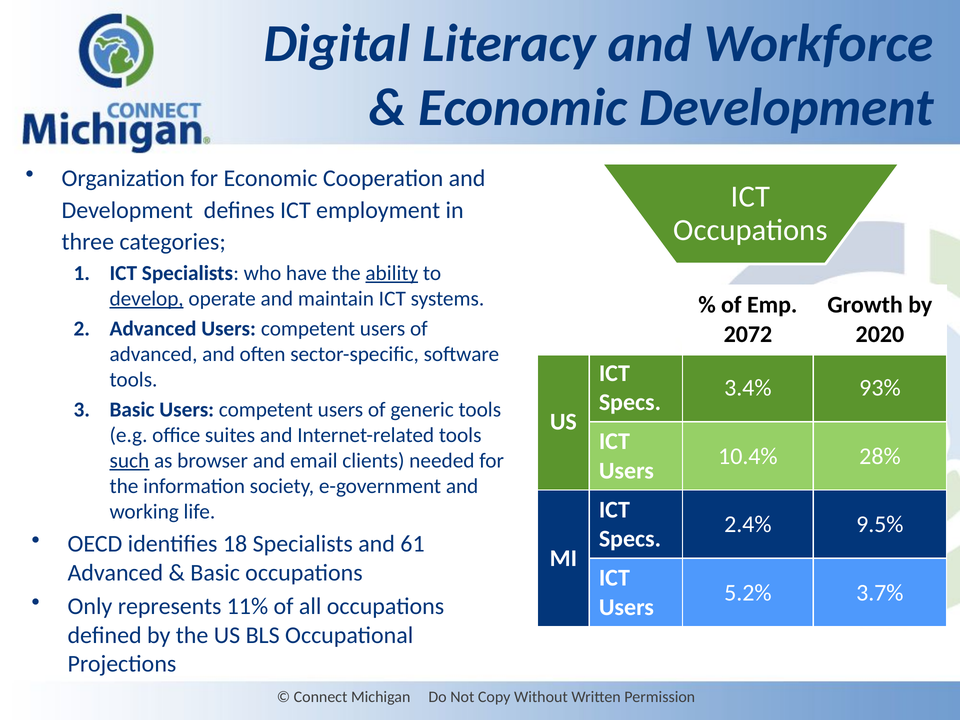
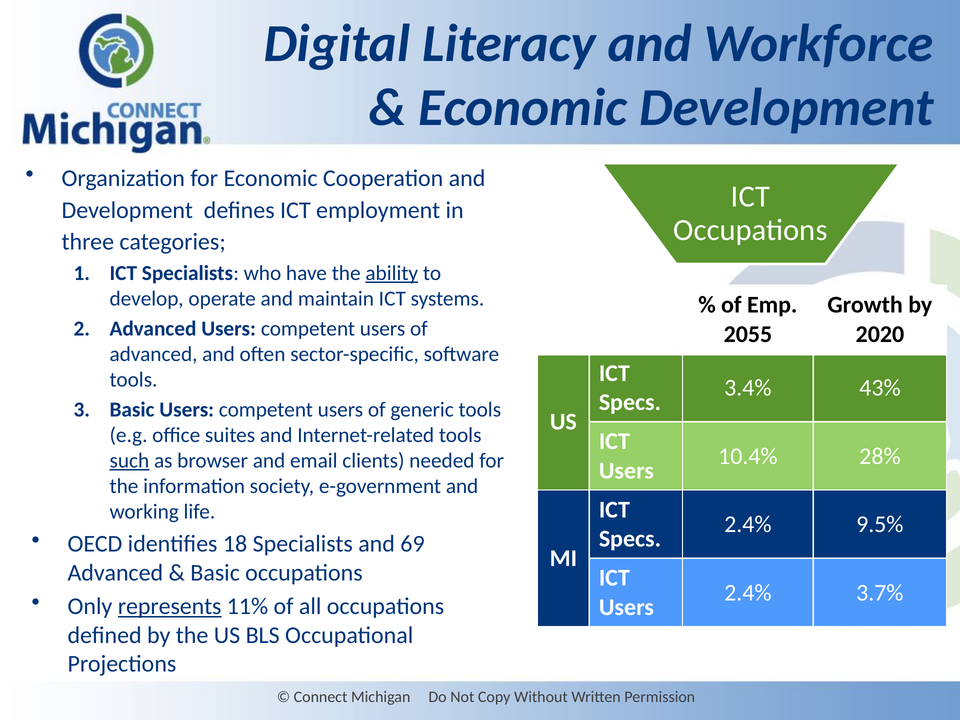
develop underline: present -> none
2072: 2072 -> 2055
93%: 93% -> 43%
61: 61 -> 69
5.2% at (748, 593): 5.2% -> 2.4%
represents underline: none -> present
